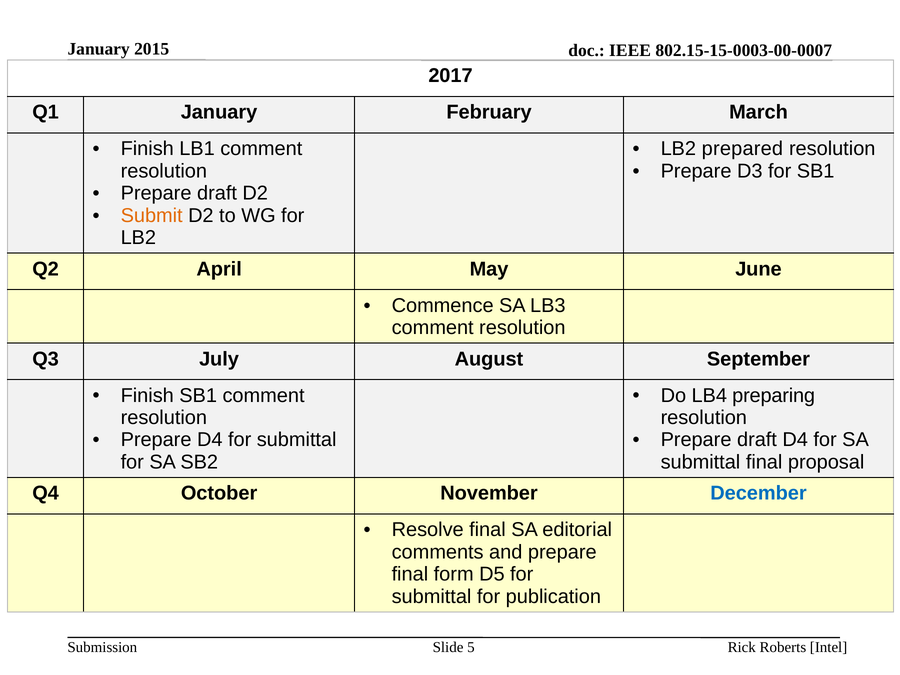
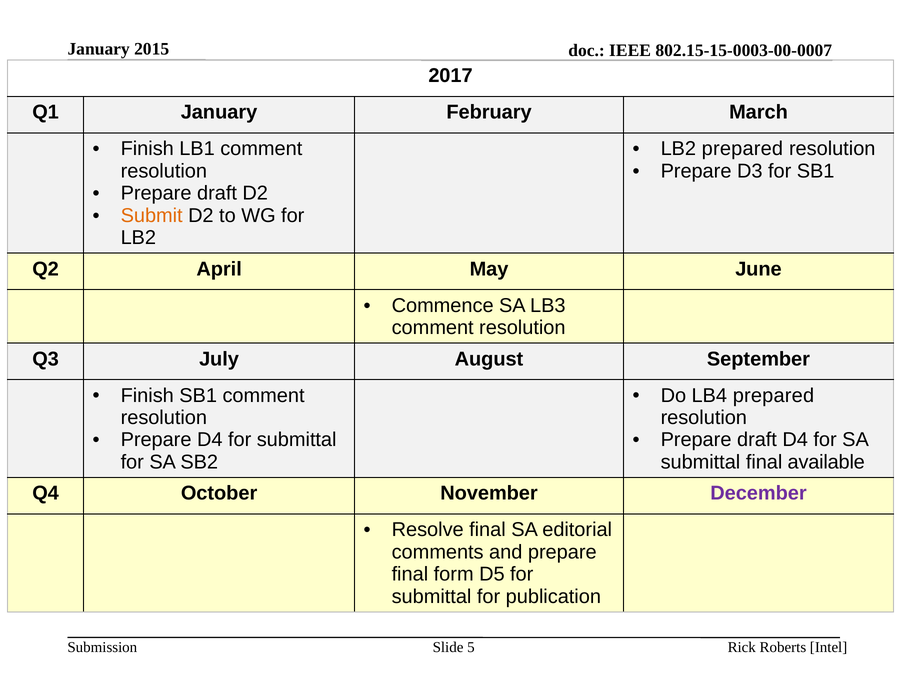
LB4 preparing: preparing -> prepared
proposal: proposal -> available
December colour: blue -> purple
